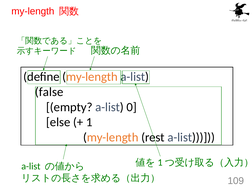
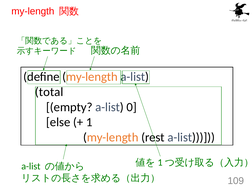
false: false -> total
